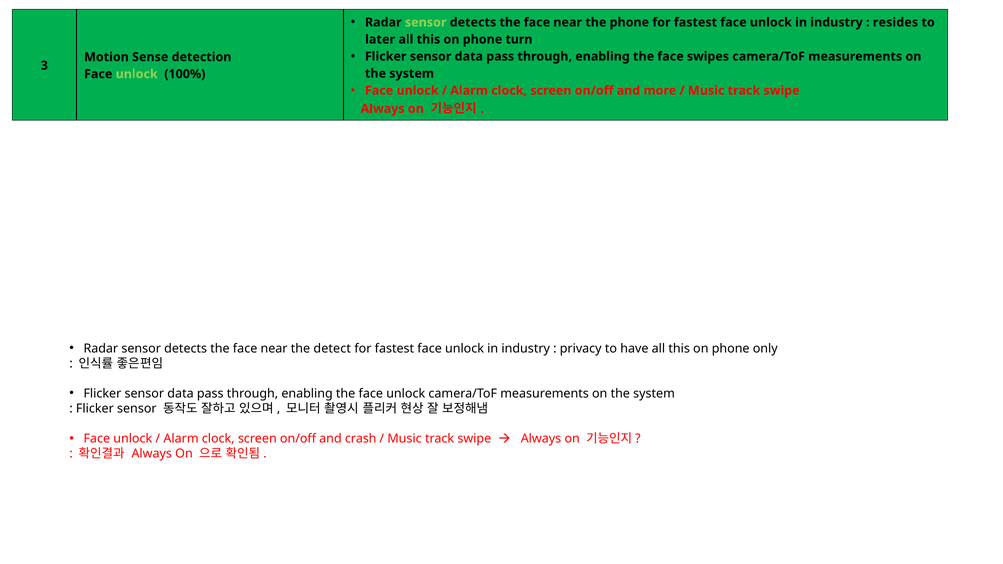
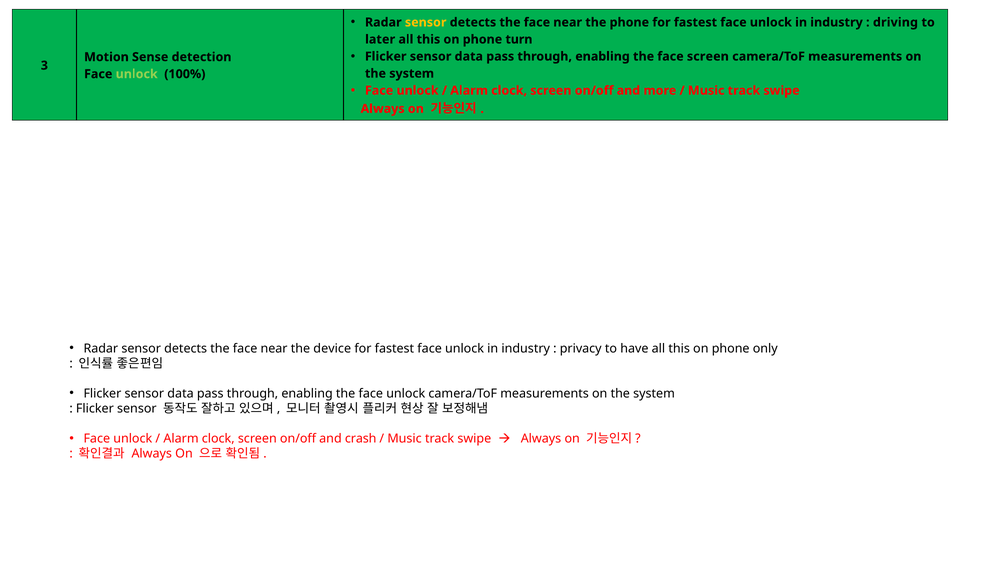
sensor at (426, 22) colour: light green -> yellow
resides: resides -> driving
face swipes: swipes -> screen
detect: detect -> device
